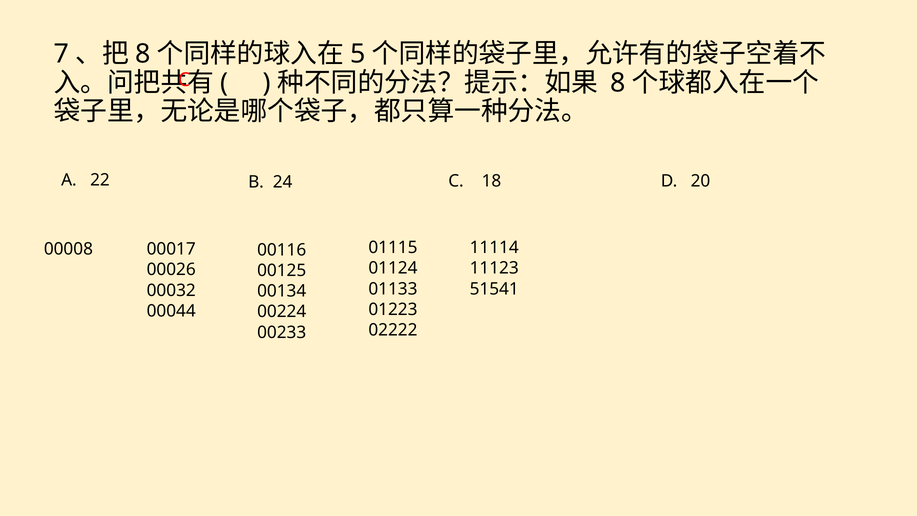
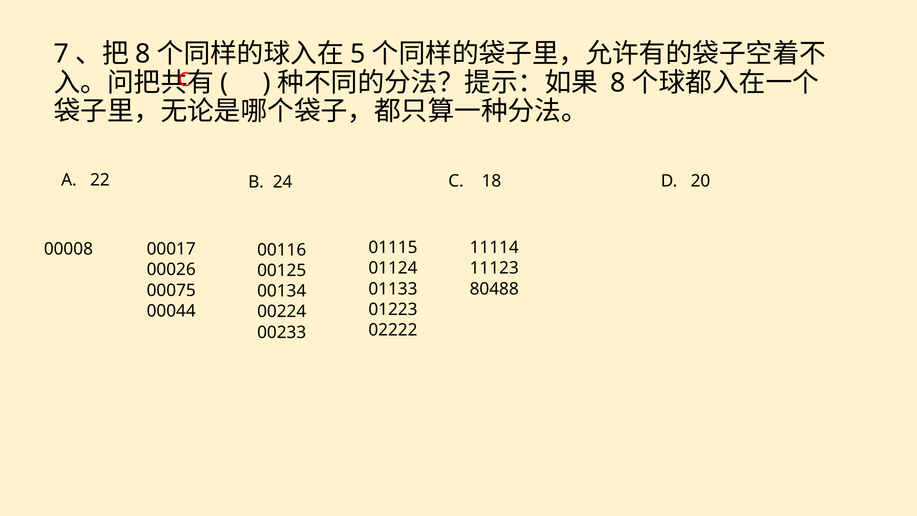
51541: 51541 -> 80488
00032: 00032 -> 00075
